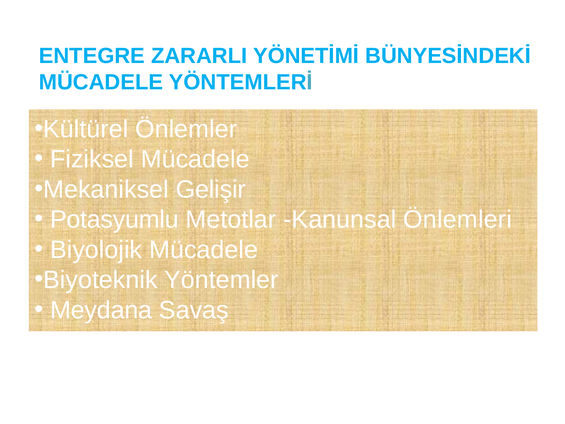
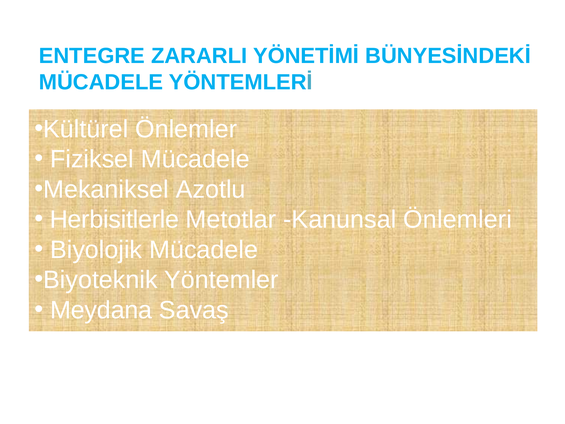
Gelişir: Gelişir -> Azotlu
Potasyumlu: Potasyumlu -> Herbisitlerle
